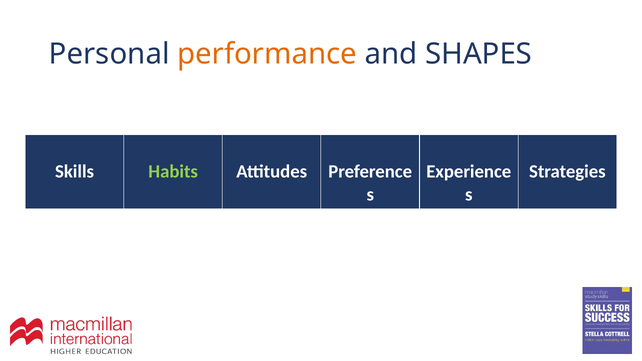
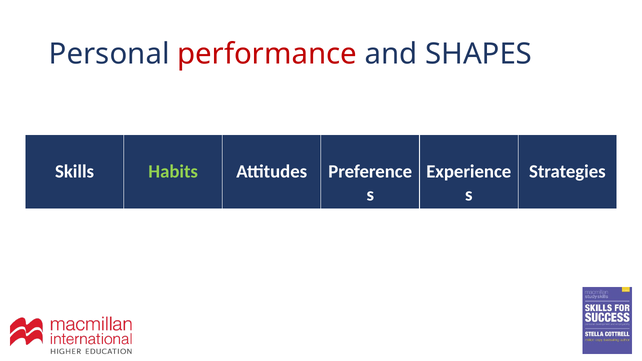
performance colour: orange -> red
